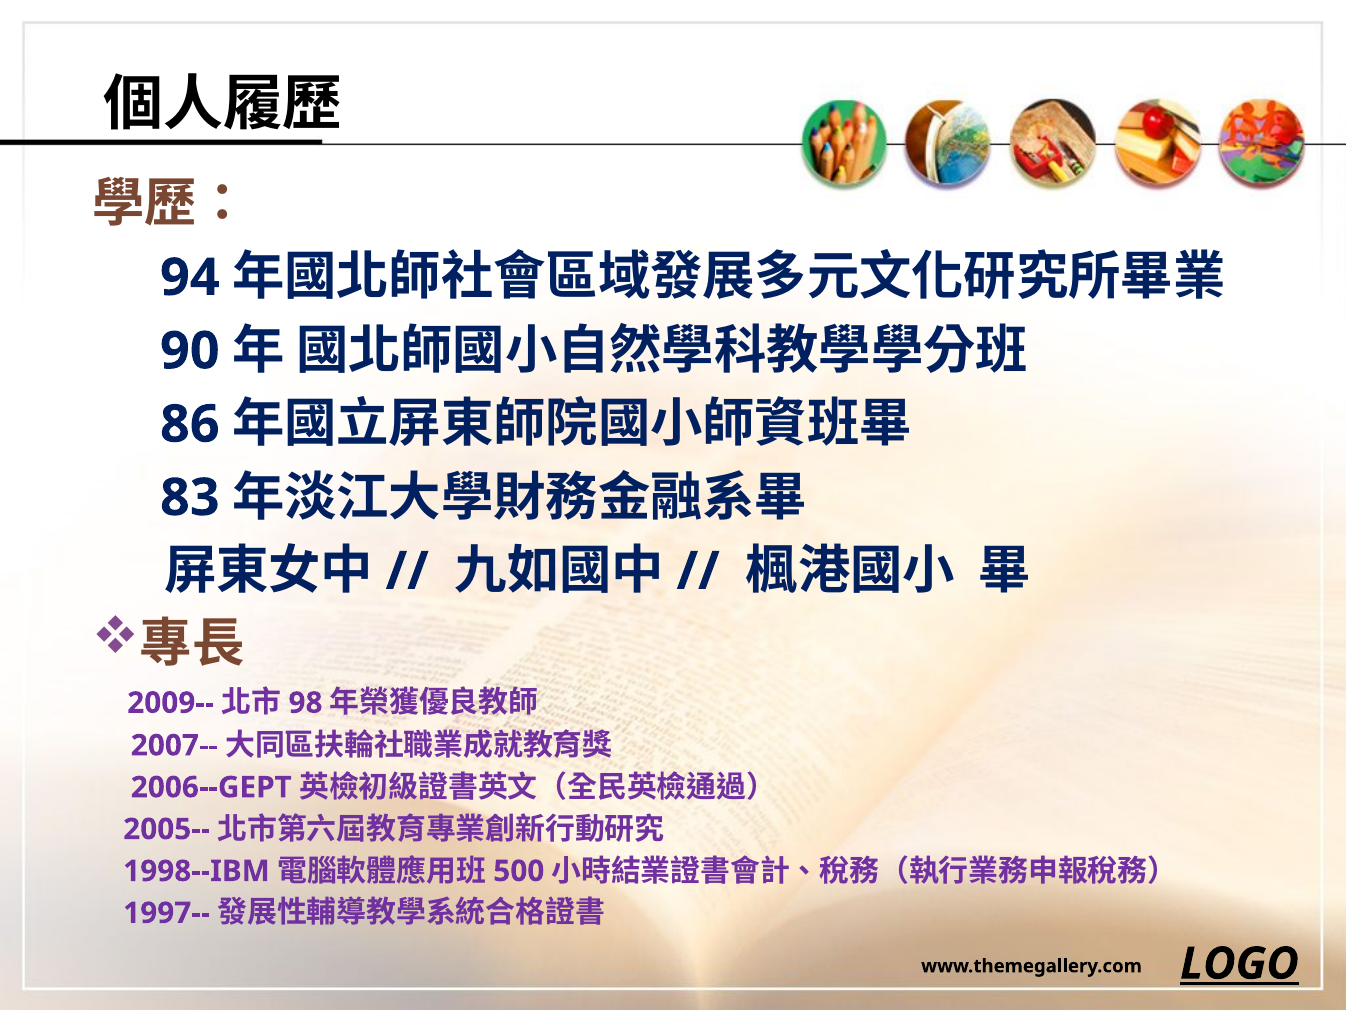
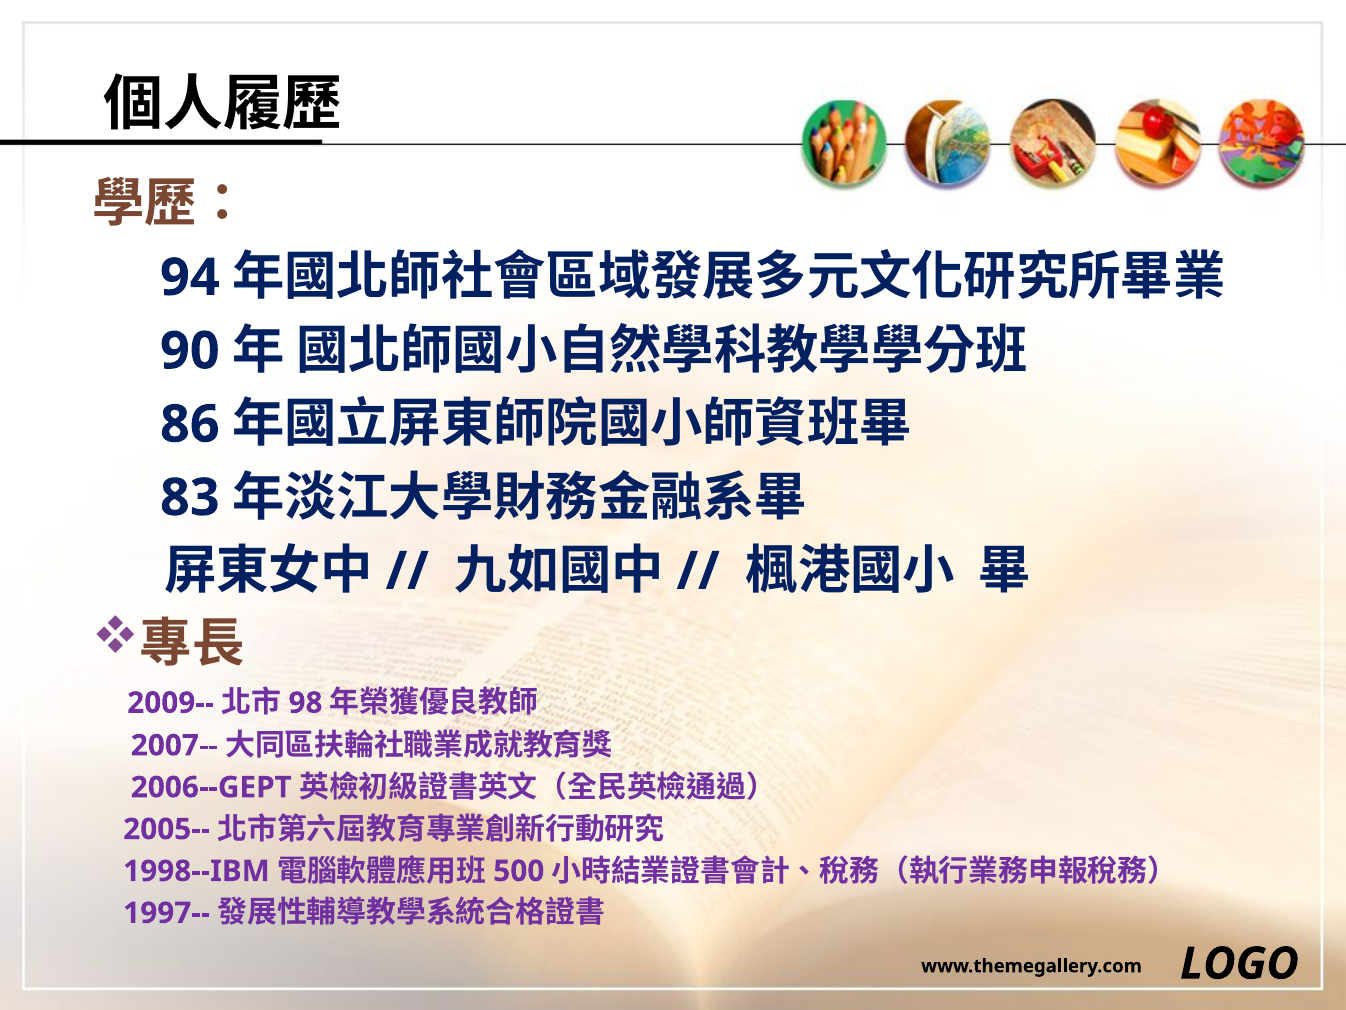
LOGO underline: present -> none
